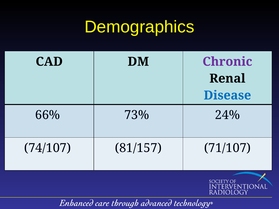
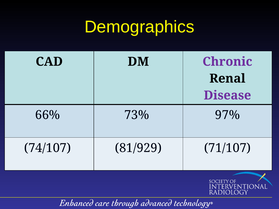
Disease at (227, 95) colour: blue -> purple
24%: 24% -> 97%
81/157: 81/157 -> 81/929
